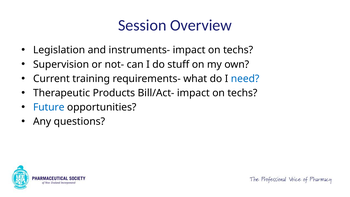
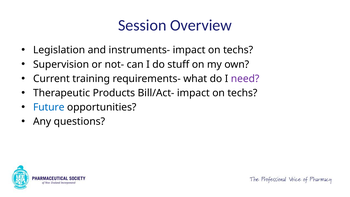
need colour: blue -> purple
